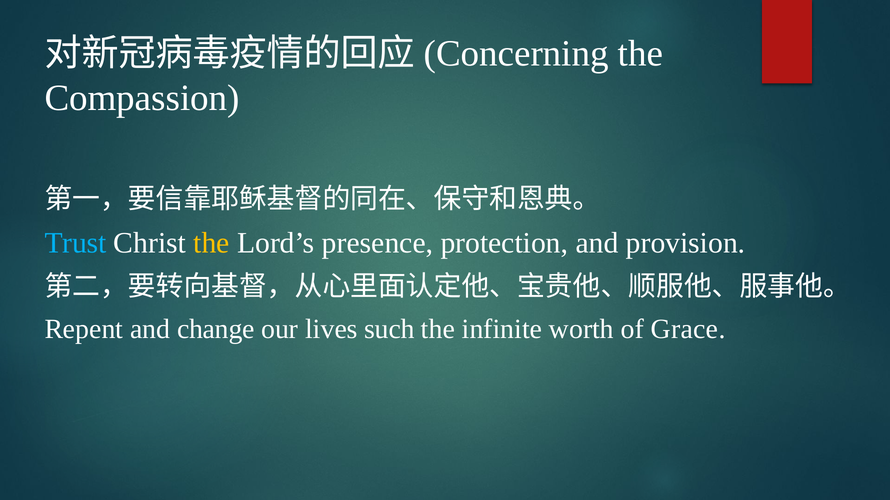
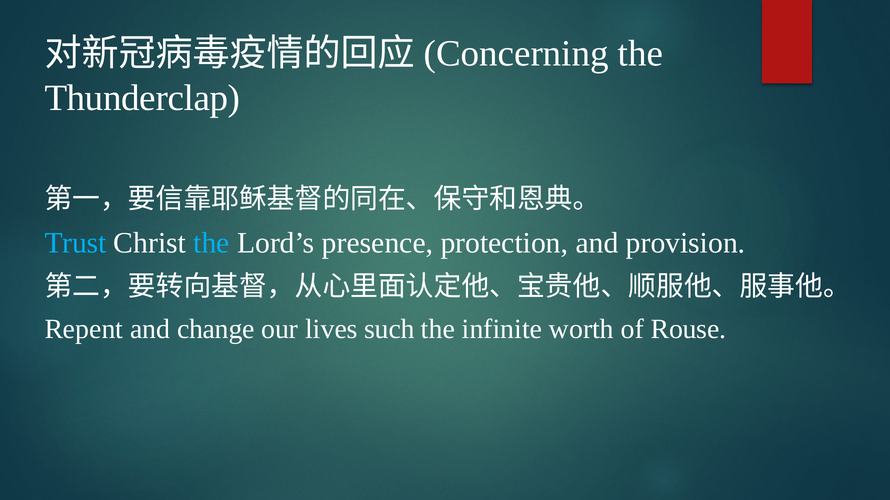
Compassion: Compassion -> Thunderclap
the at (212, 243) colour: yellow -> light blue
Grace: Grace -> Rouse
